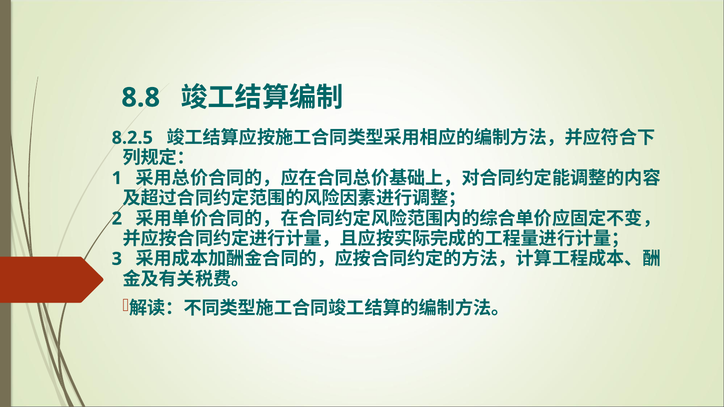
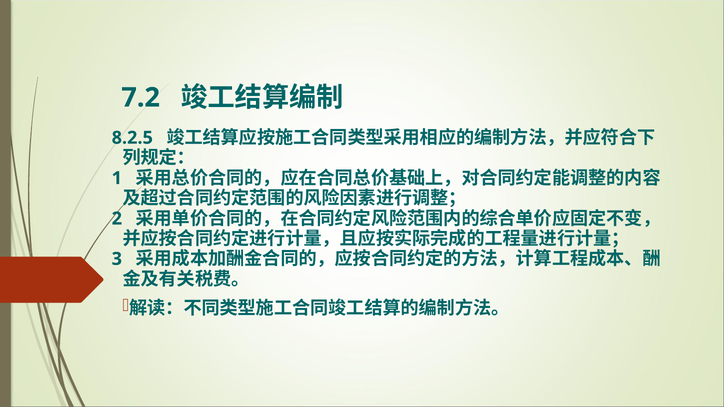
8.8: 8.8 -> 7.2
